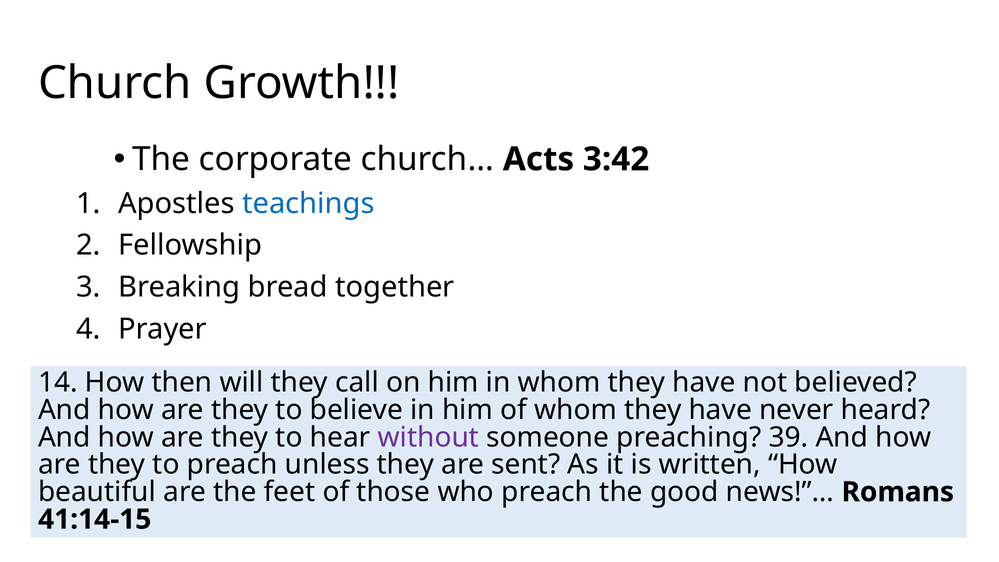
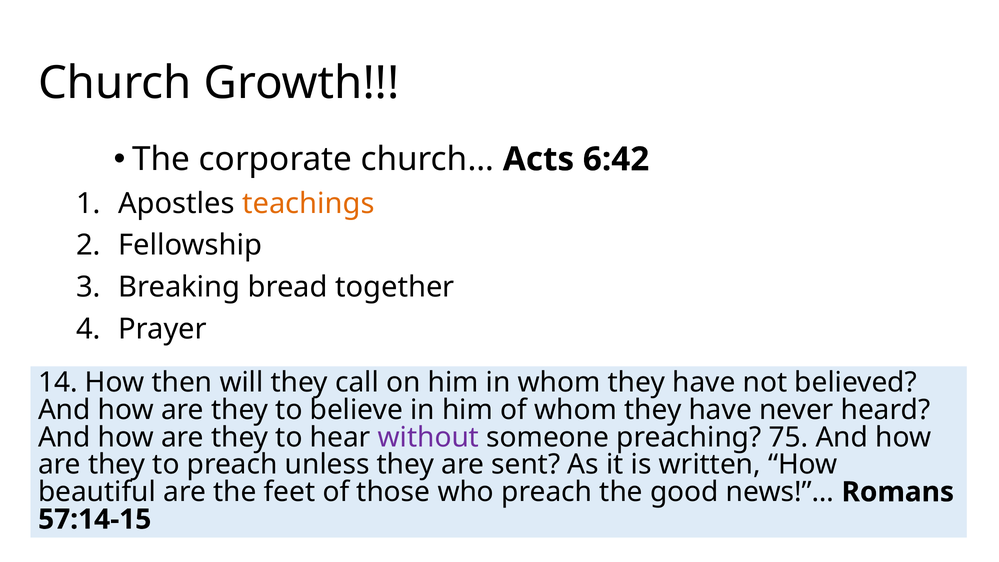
3:42: 3:42 -> 6:42
teachings colour: blue -> orange
39: 39 -> 75
41:14-15: 41:14-15 -> 57:14-15
